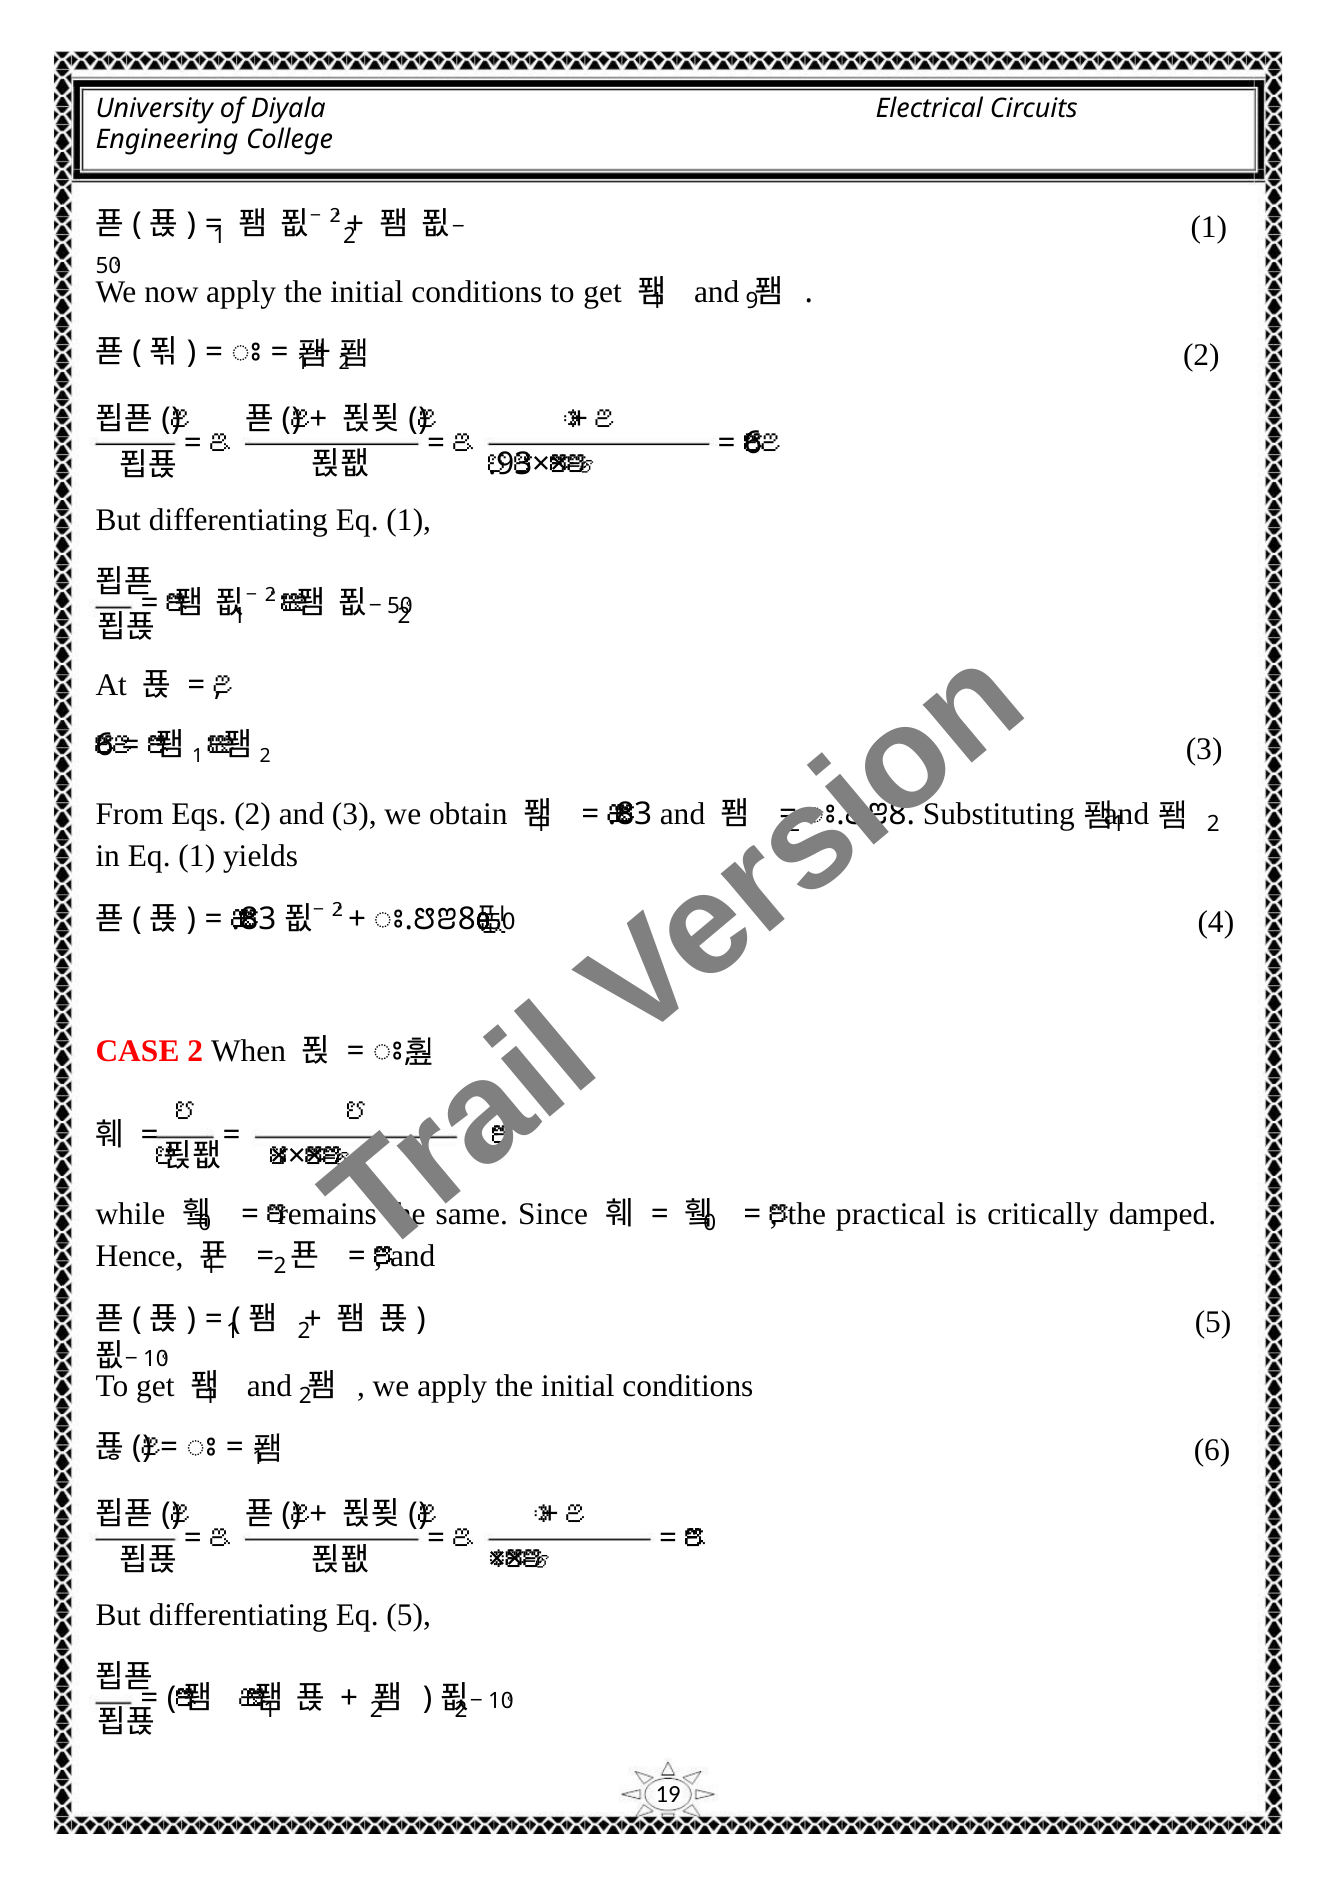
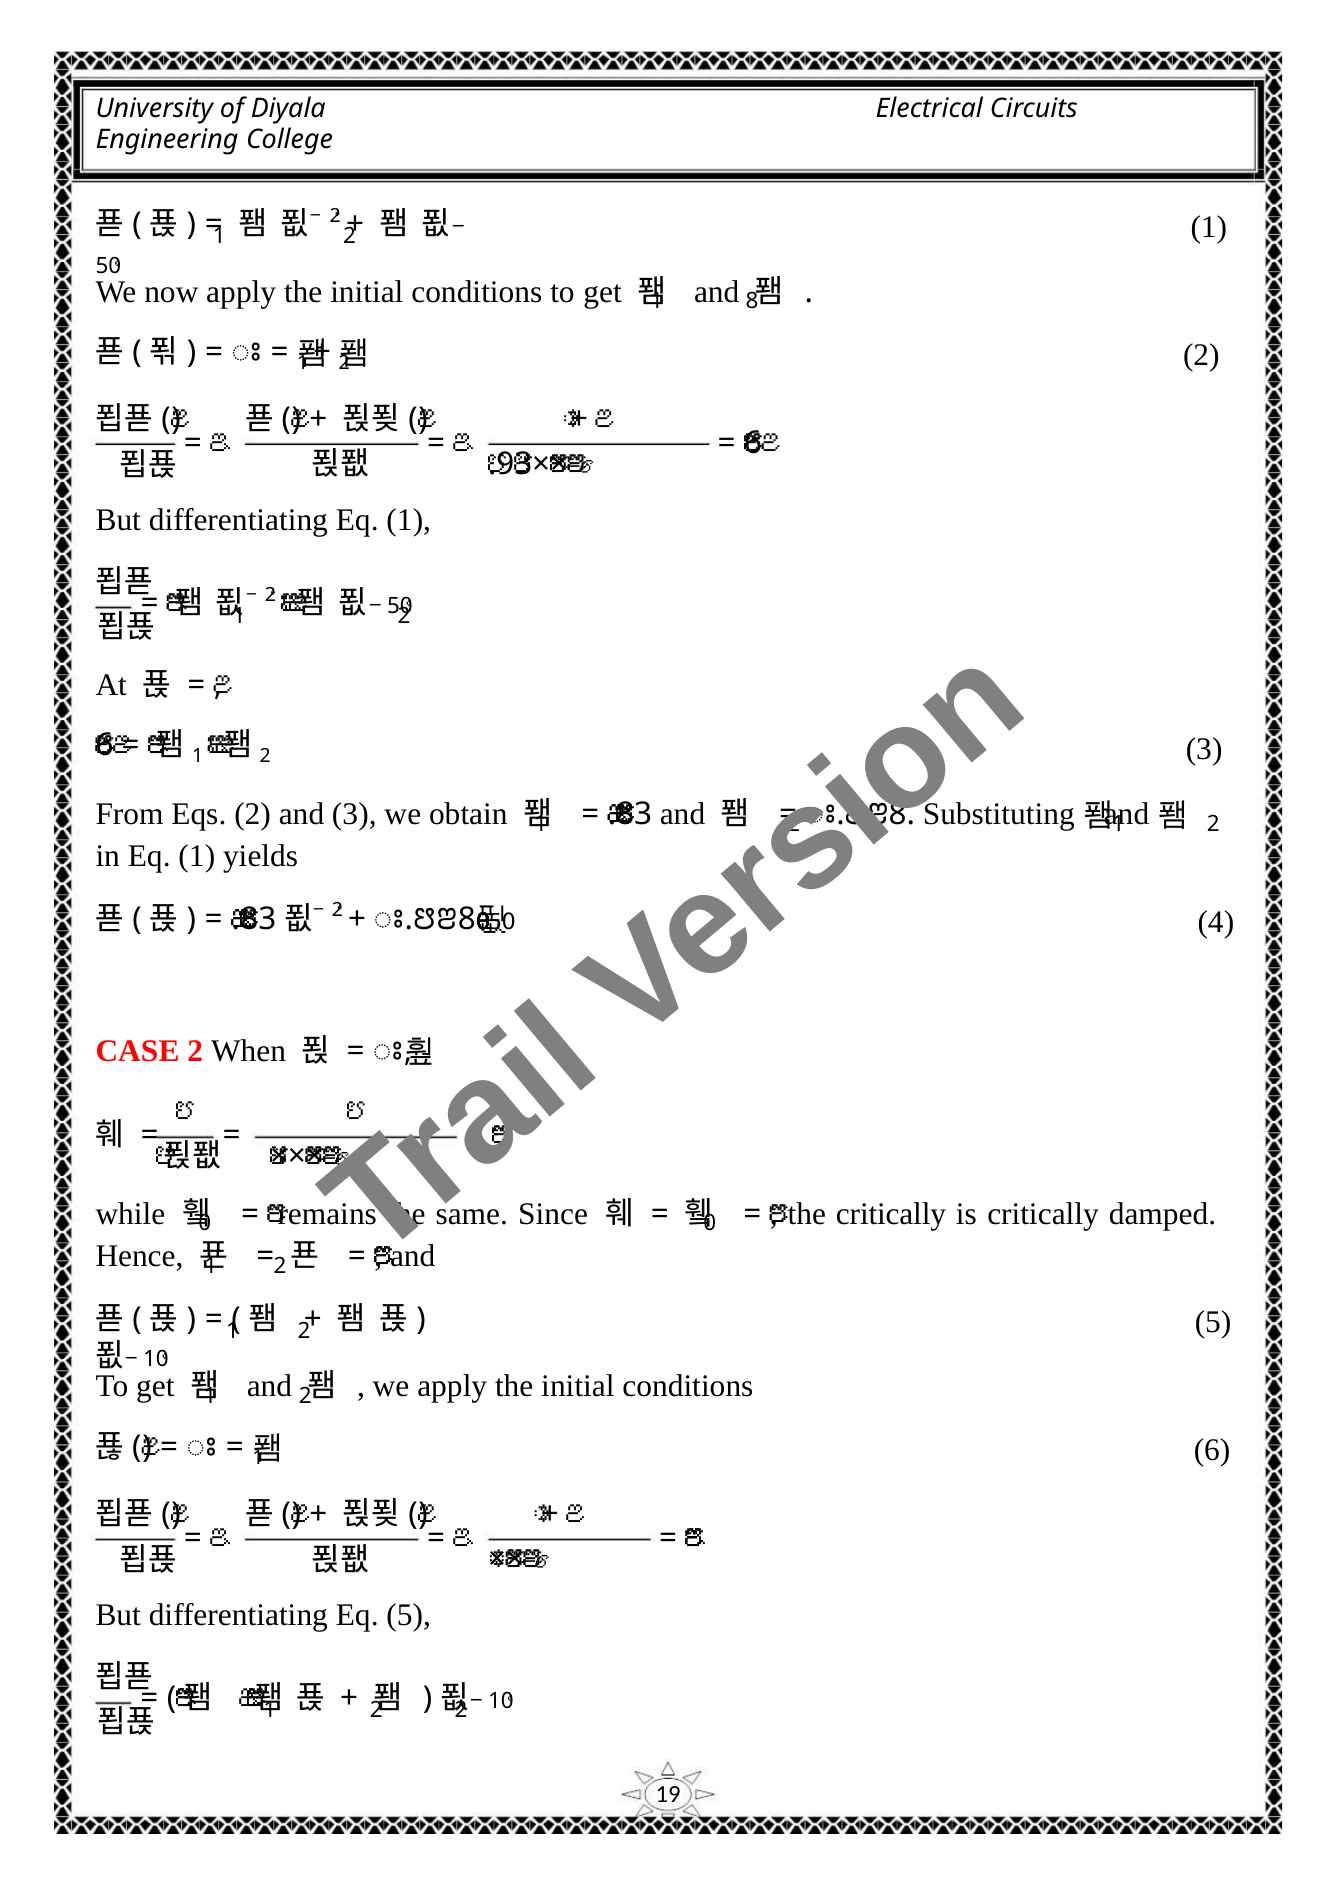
9 at (752, 301): 9 -> 8
practical at (891, 1214): practical -> critically
